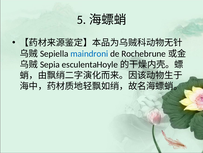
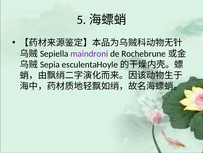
maindroni colour: blue -> purple
